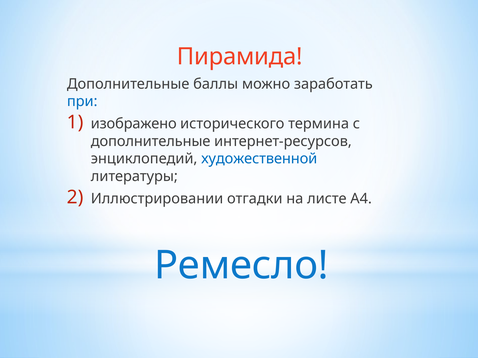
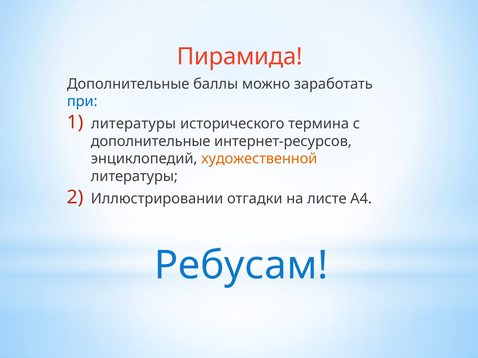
изображено at (134, 124): изображено -> литературы
художественной colour: blue -> orange
Ремесло: Ремесло -> Ребусам
